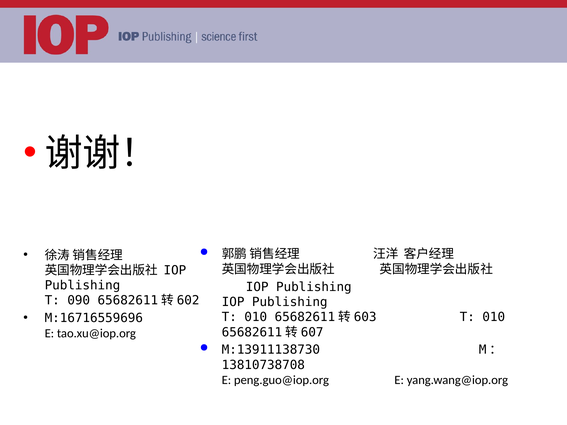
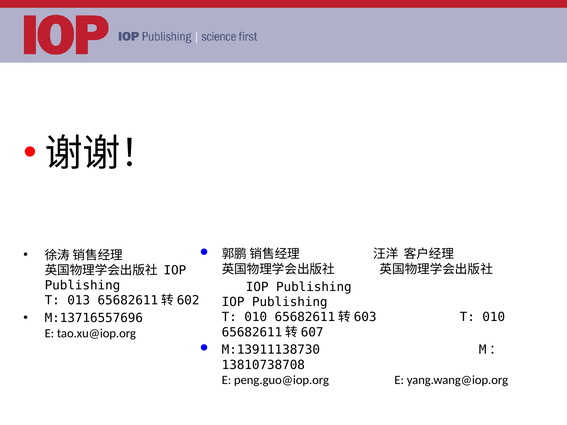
090: 090 -> 013
M:16716559696: M:16716559696 -> M:13716557696
